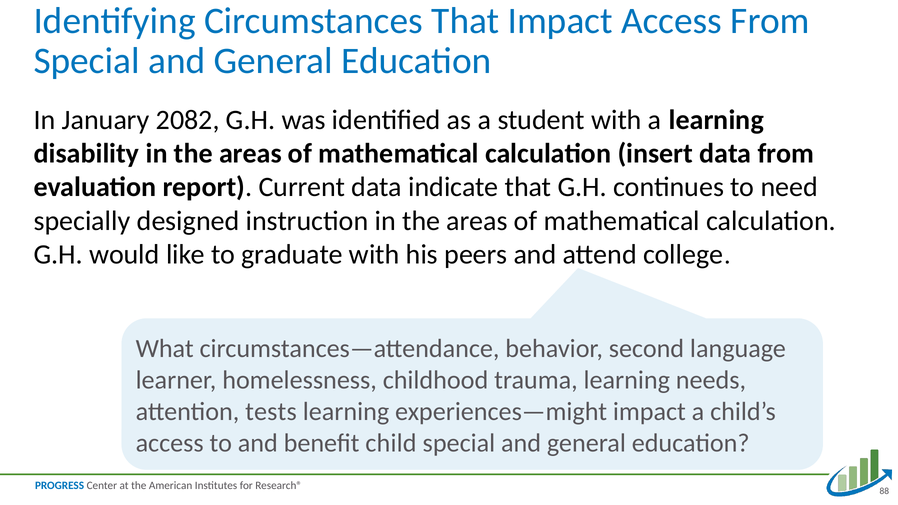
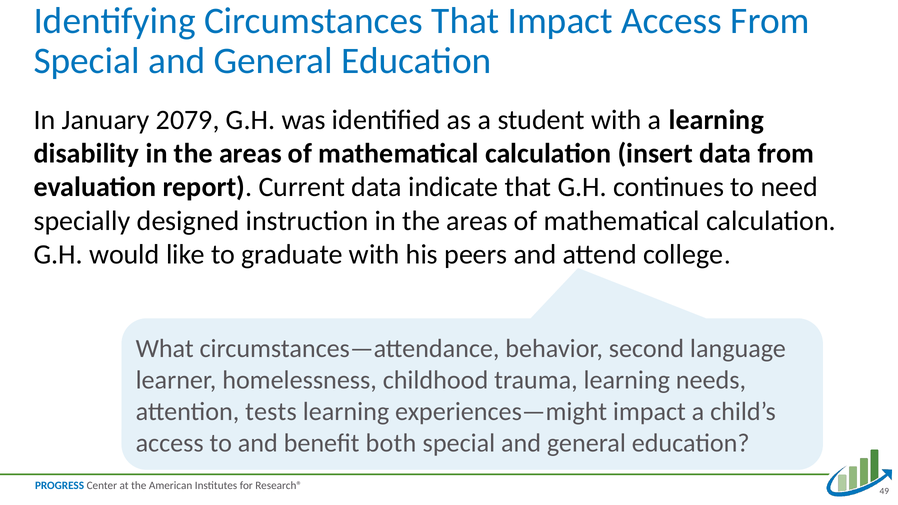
2082: 2082 -> 2079
child: child -> both
88: 88 -> 49
